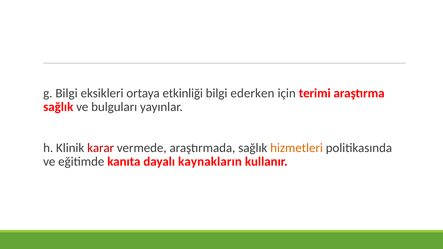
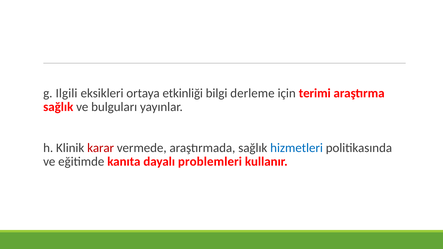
g Bilgi: Bilgi -> Ilgili
ederken: ederken -> derleme
hizmetleri colour: orange -> blue
kaynakların: kaynakların -> problemleri
